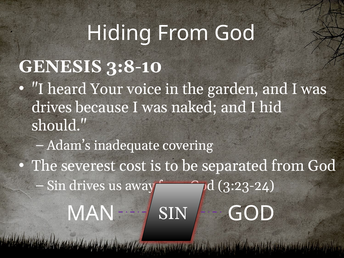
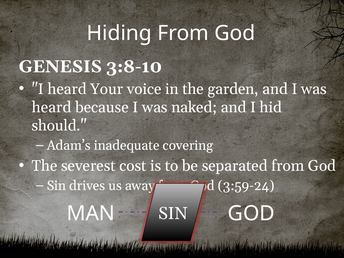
drives at (52, 107): drives -> heard
3:23-24: 3:23-24 -> 3:59-24
